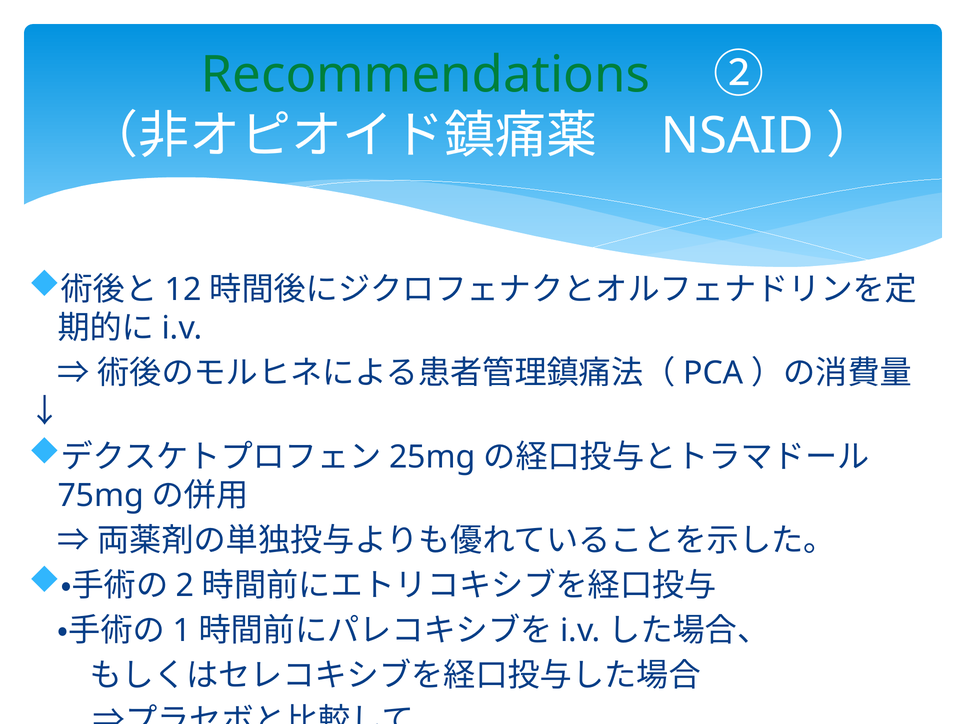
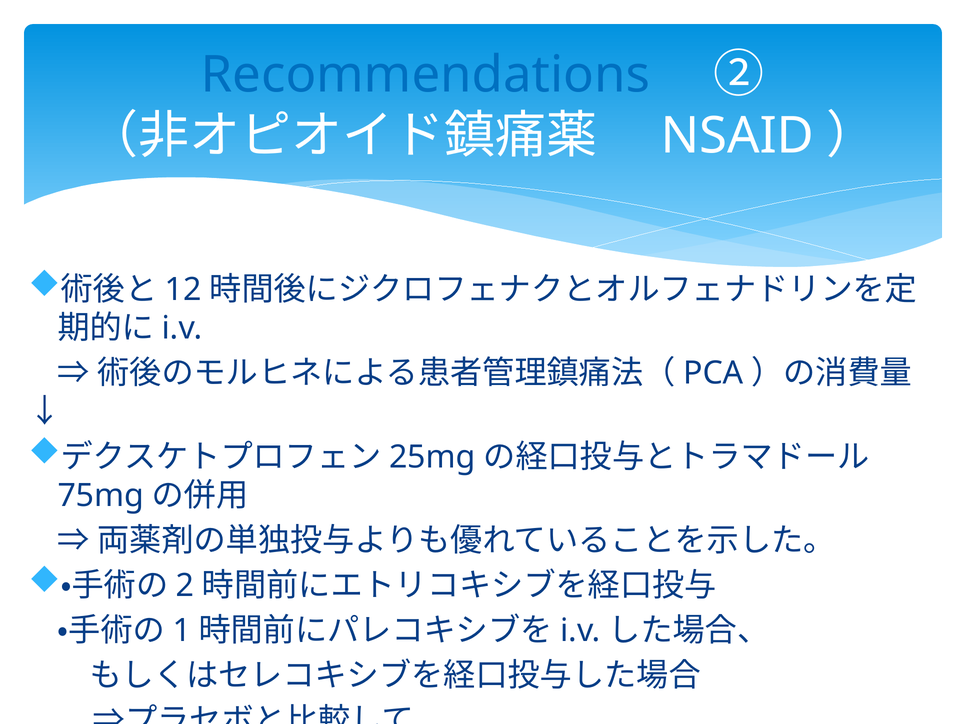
Recommendations colour: green -> blue
